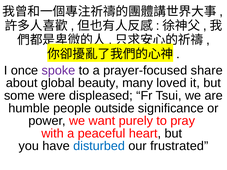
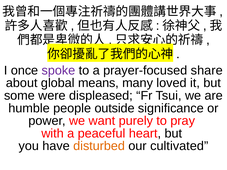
beauty: beauty -> means
disturbed colour: blue -> orange
frustrated: frustrated -> cultivated
